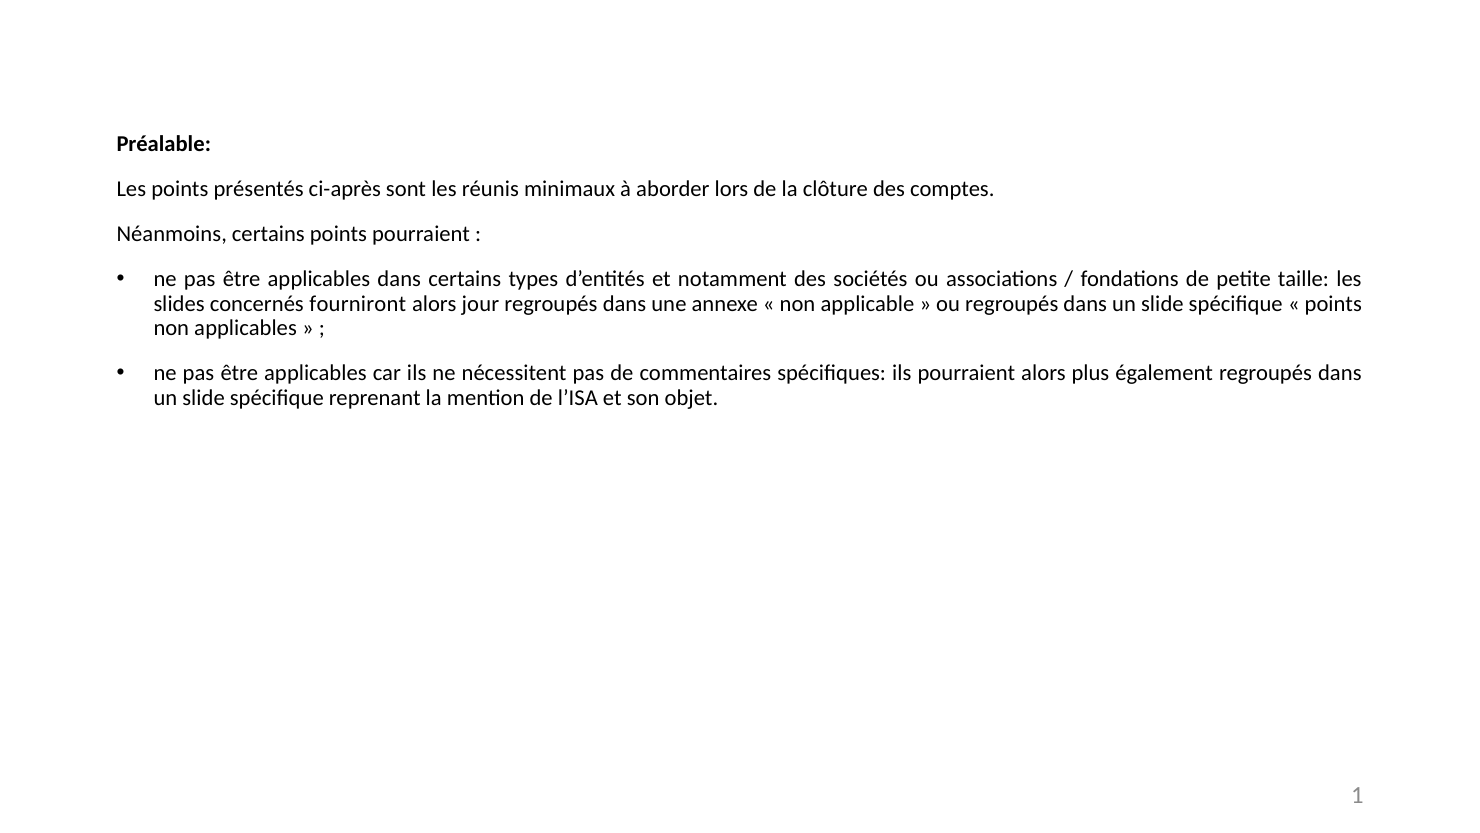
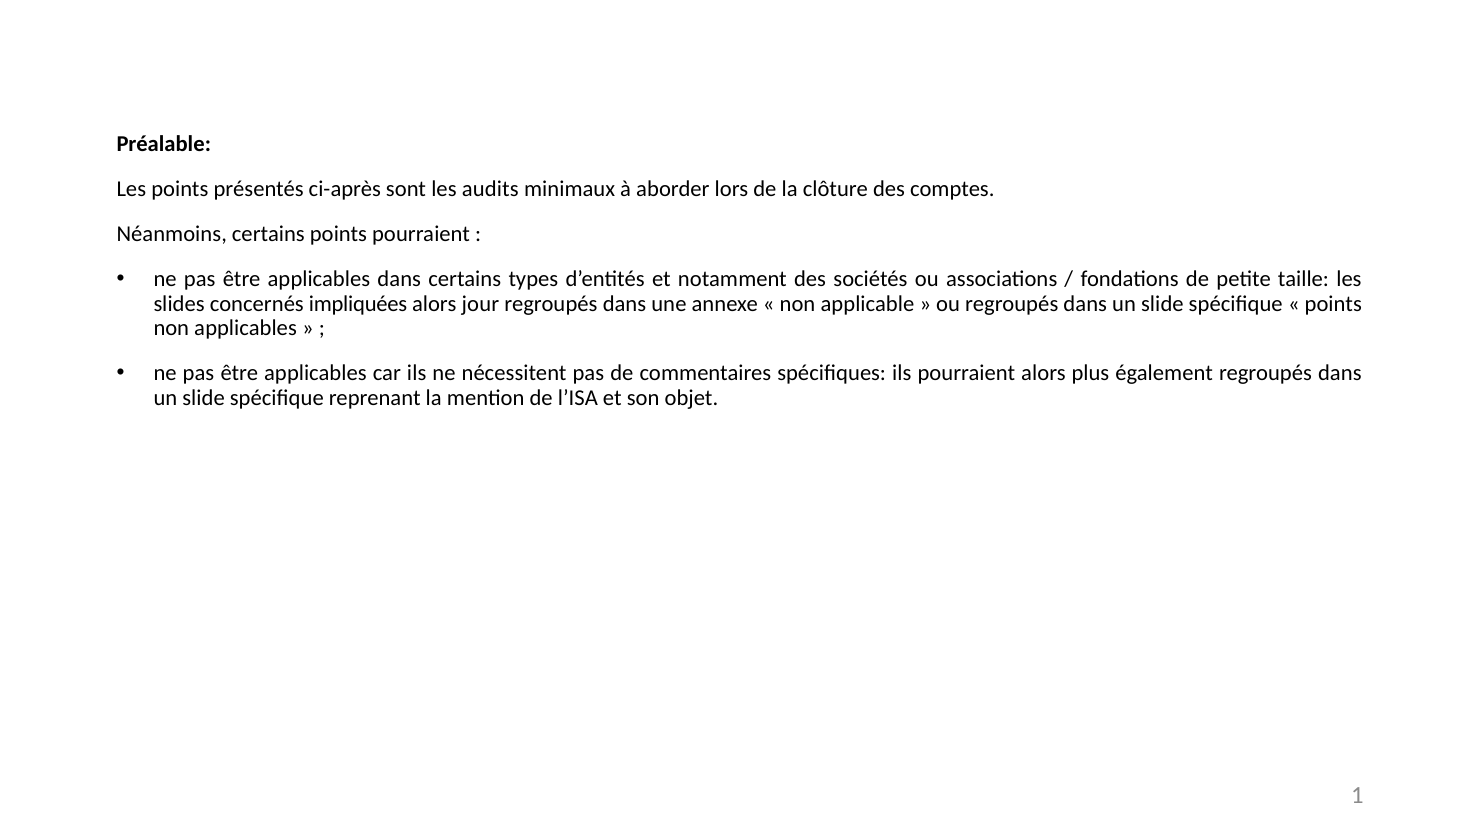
réunis: réunis -> audits
fourniront: fourniront -> impliquées
